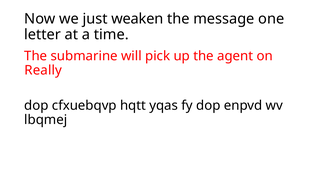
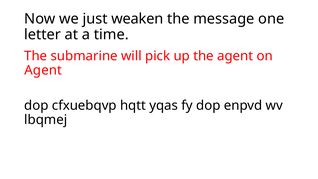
Really at (43, 70): Really -> Agent
